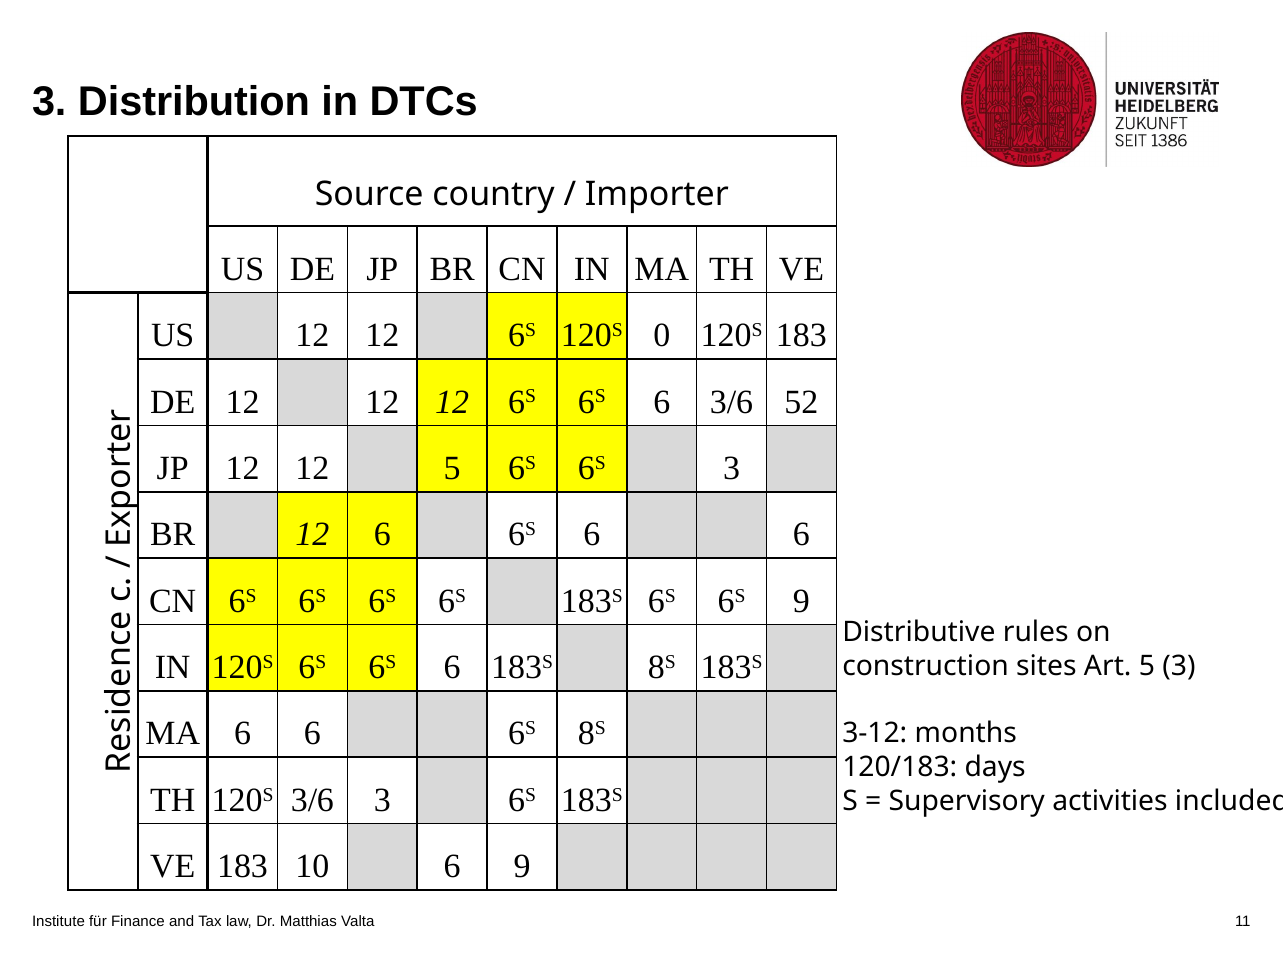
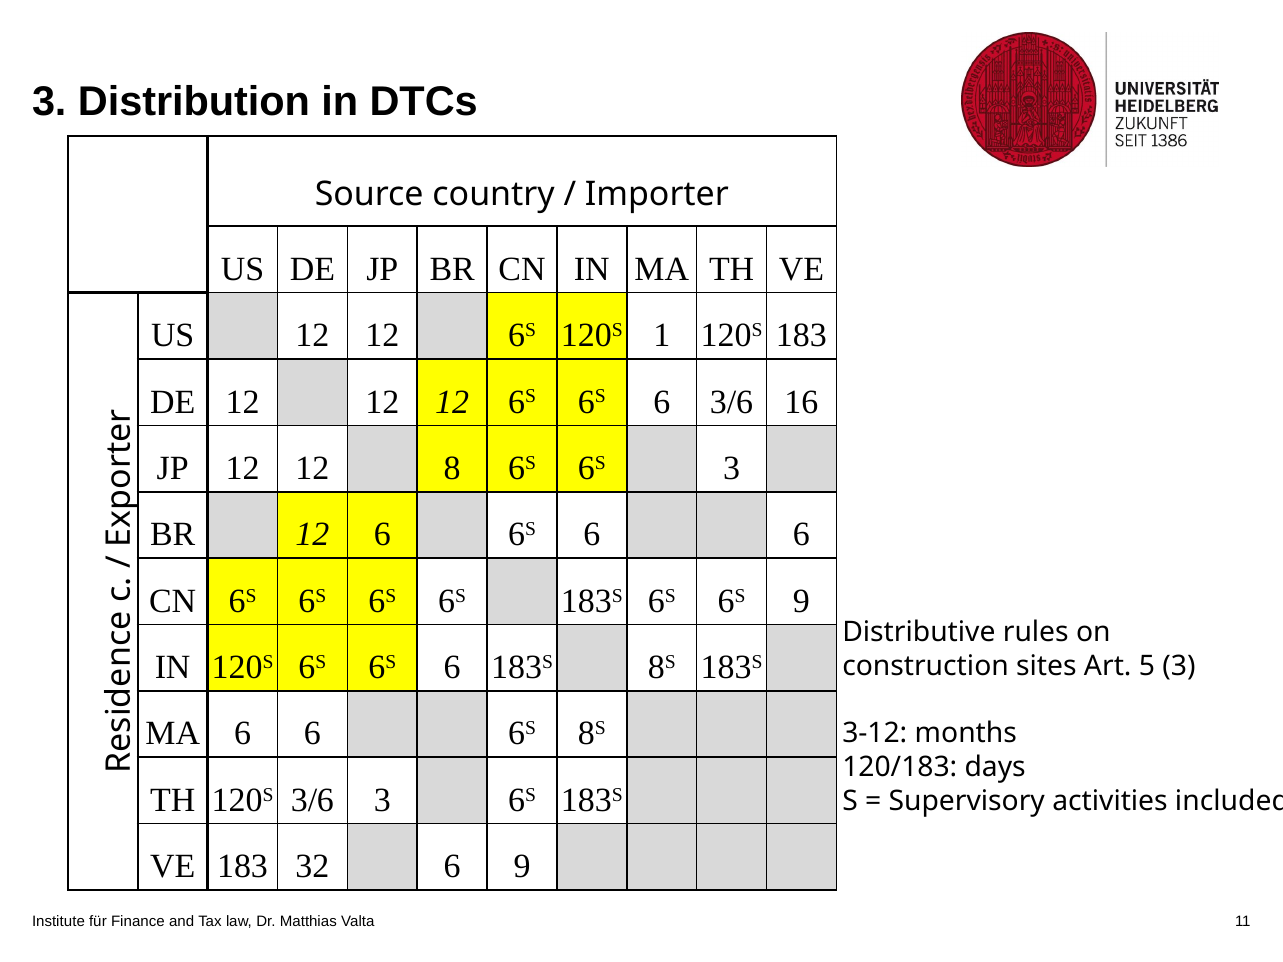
0: 0 -> 1
52: 52 -> 16
12 5: 5 -> 8
10: 10 -> 32
